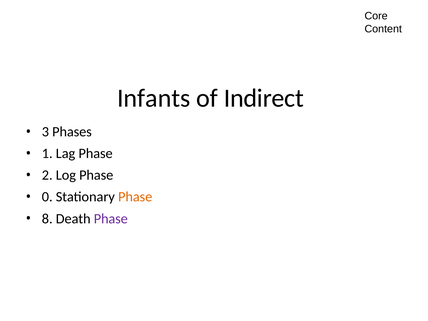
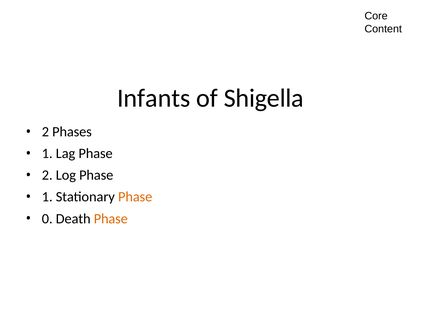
Indirect: Indirect -> Shigella
3 at (45, 132): 3 -> 2
0 at (47, 197): 0 -> 1
8: 8 -> 0
Phase at (111, 219) colour: purple -> orange
